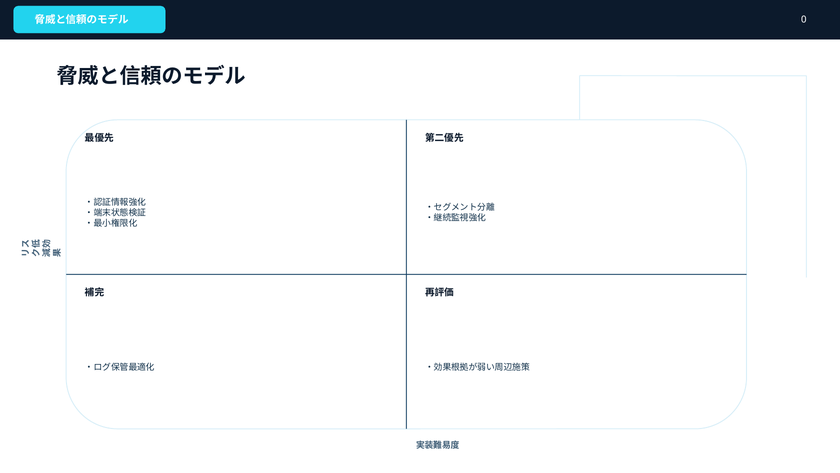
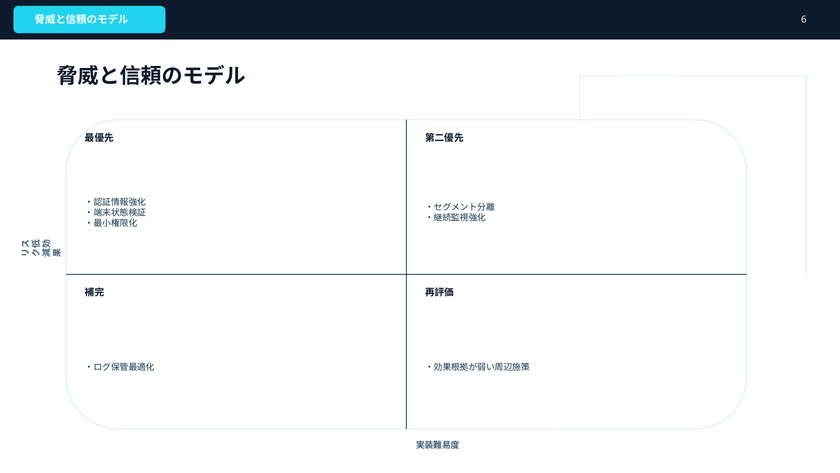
0: 0 -> 6
